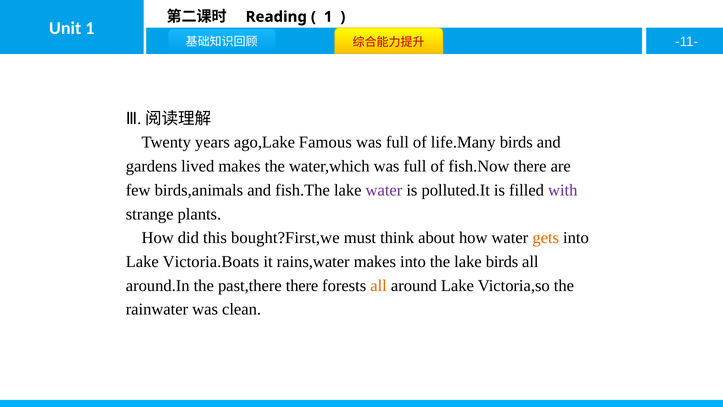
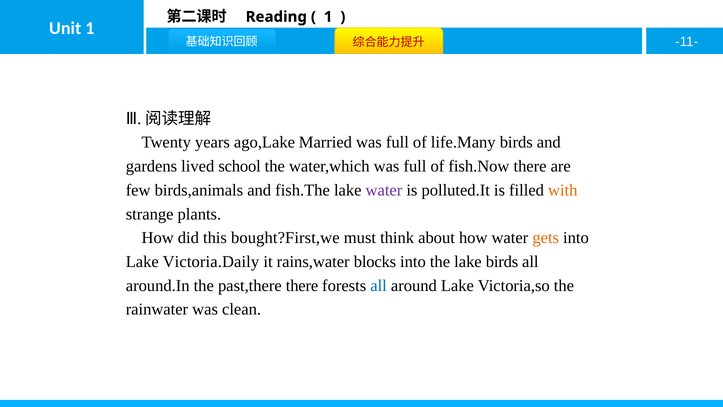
Famous: Famous -> Married
lived makes: makes -> school
with colour: purple -> orange
Victoria.Boats: Victoria.Boats -> Victoria.Daily
rains,water makes: makes -> blocks
all at (379, 285) colour: orange -> blue
